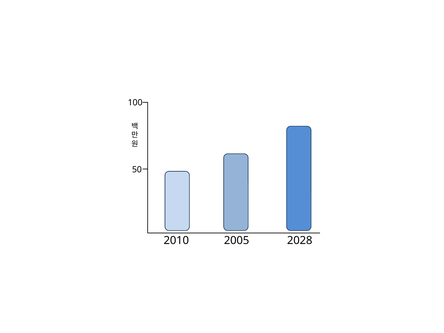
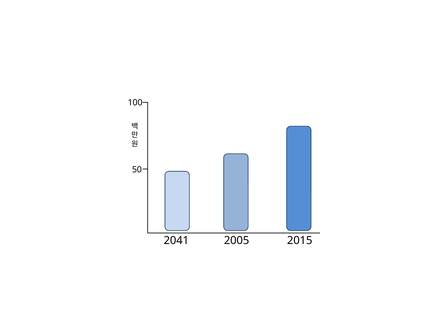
2010: 2010 -> 2041
2028: 2028 -> 2015
